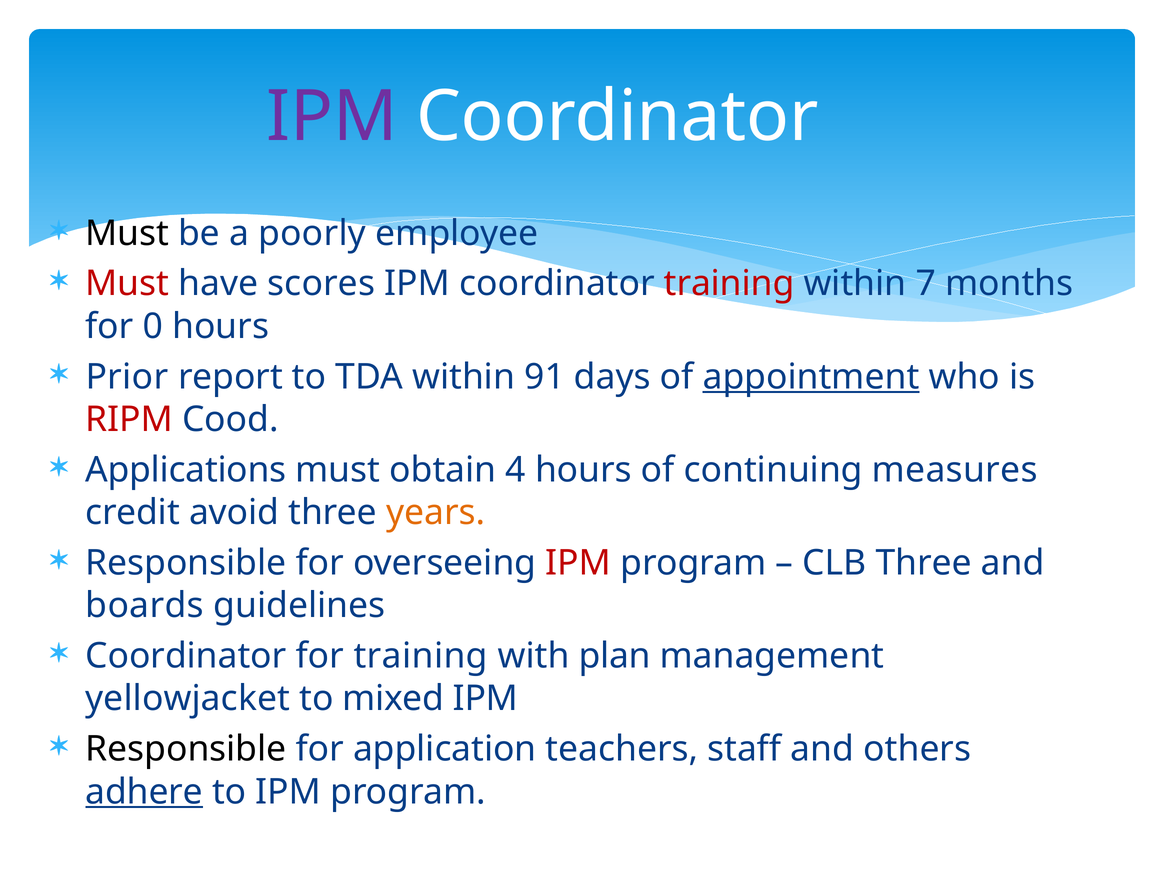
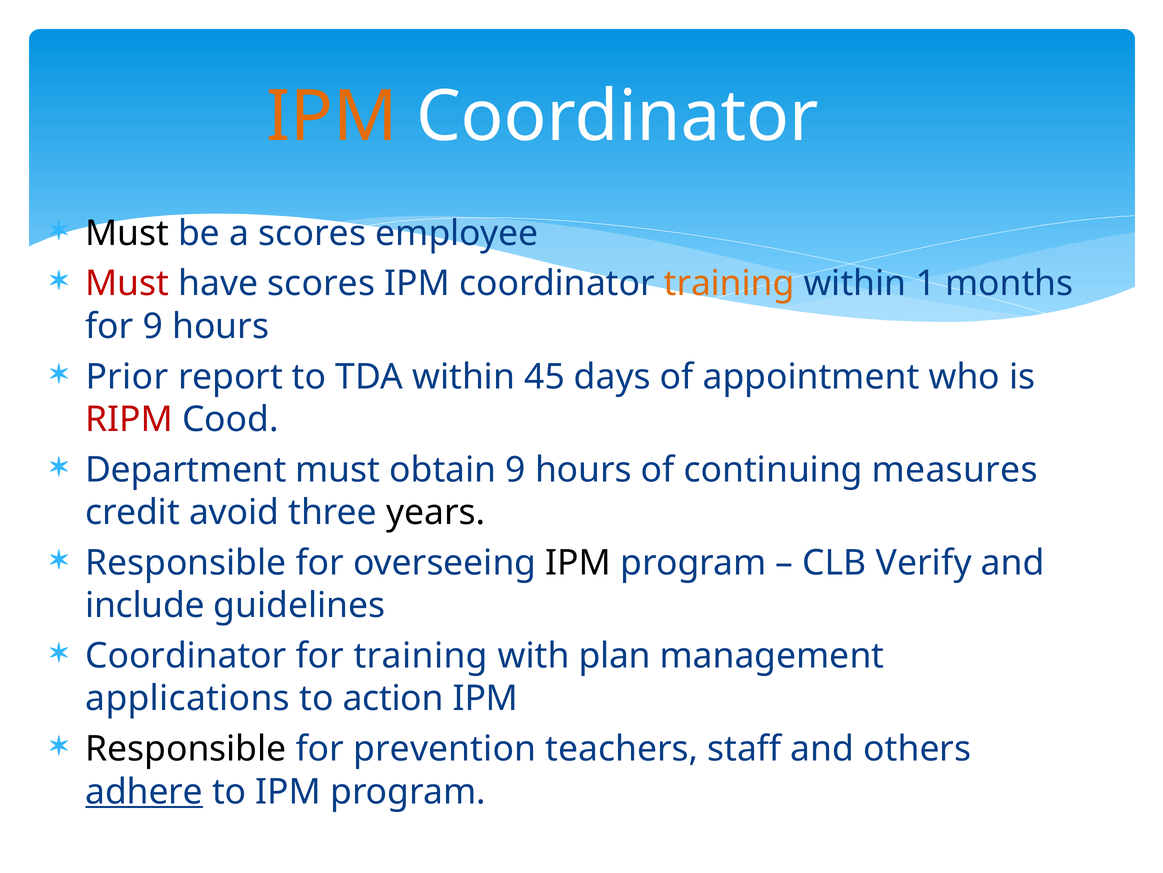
IPM at (332, 116) colour: purple -> orange
a poorly: poorly -> scores
training at (729, 284) colour: red -> orange
7: 7 -> 1
for 0: 0 -> 9
91: 91 -> 45
appointment underline: present -> none
Applications: Applications -> Department
obtain 4: 4 -> 9
years colour: orange -> black
IPM at (578, 562) colour: red -> black
CLB Three: Three -> Verify
boards: boards -> include
yellowjacket: yellowjacket -> applications
mixed: mixed -> action
application: application -> prevention
